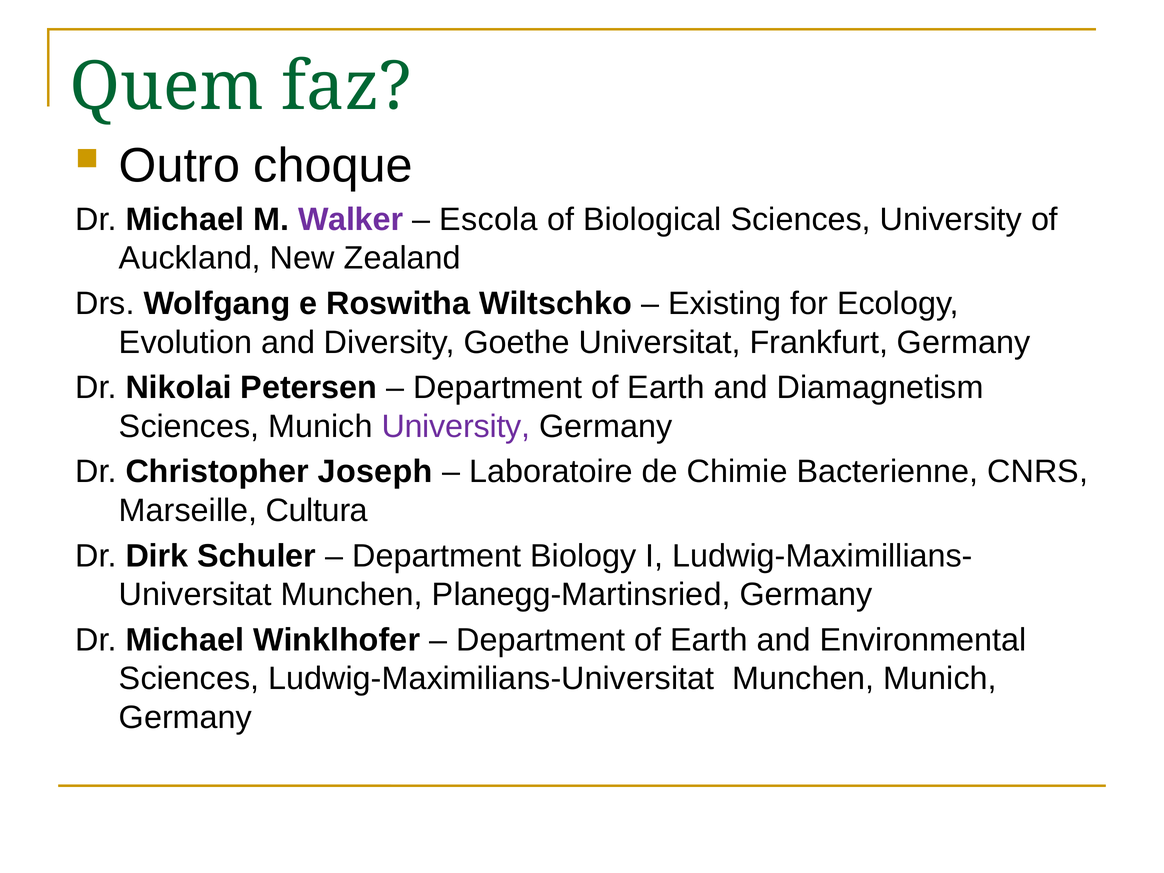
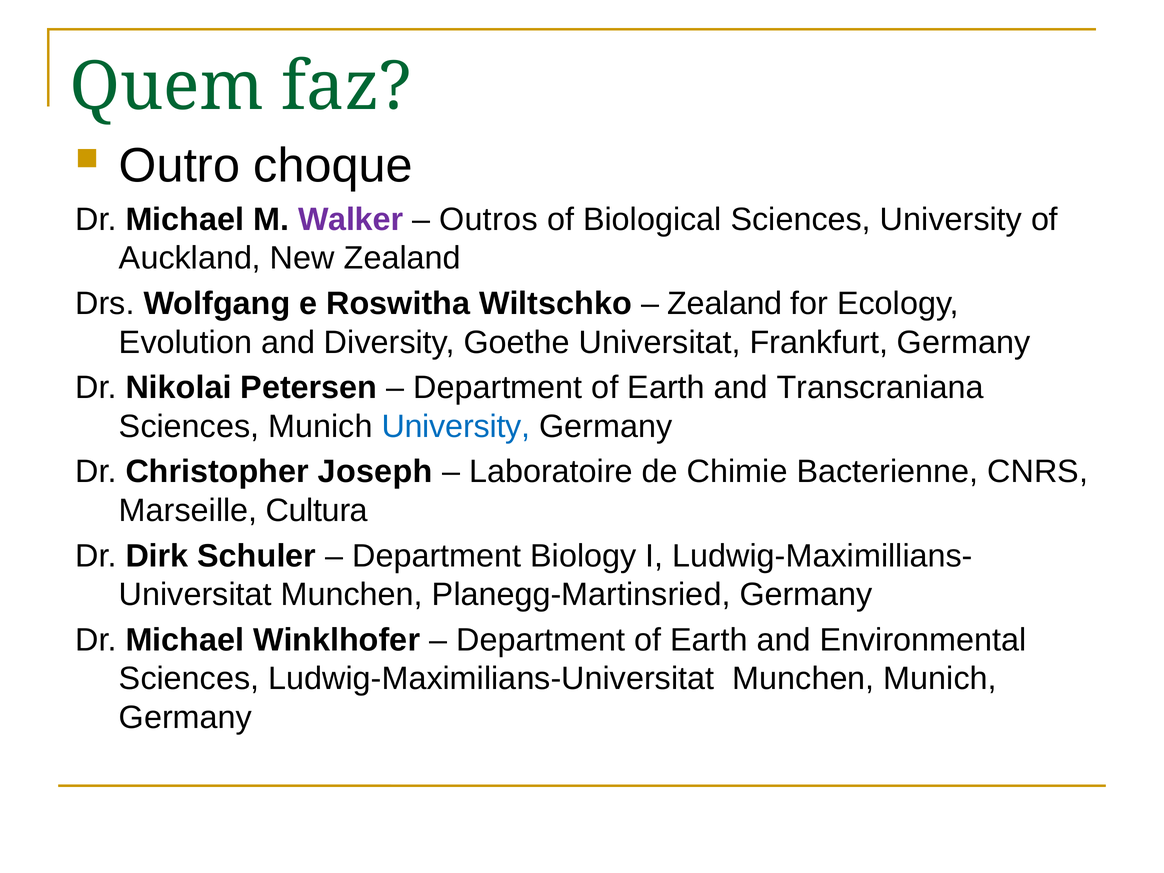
Escola: Escola -> Outros
Existing at (725, 304): Existing -> Zealand
Diamagnetism: Diamagnetism -> Transcraniana
University at (456, 426) colour: purple -> blue
